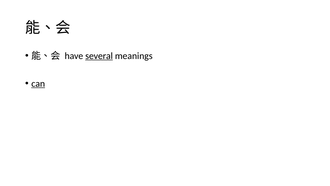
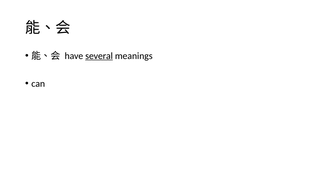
can underline: present -> none
